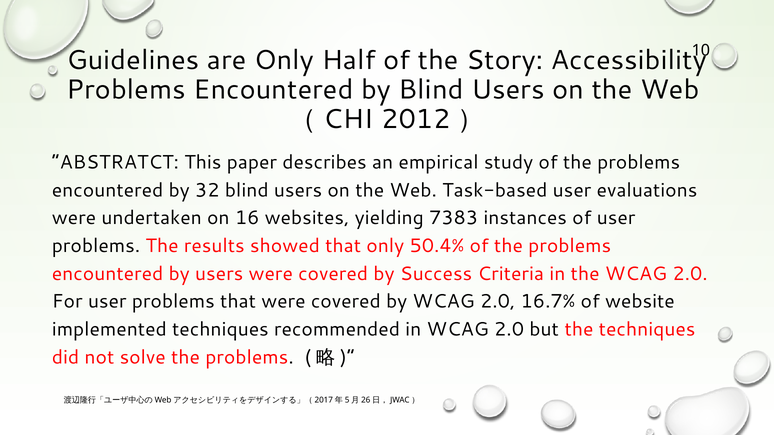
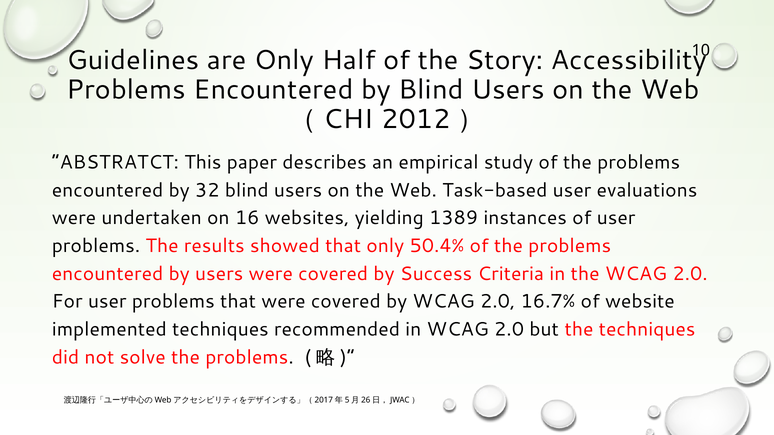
7383: 7383 -> 1389
